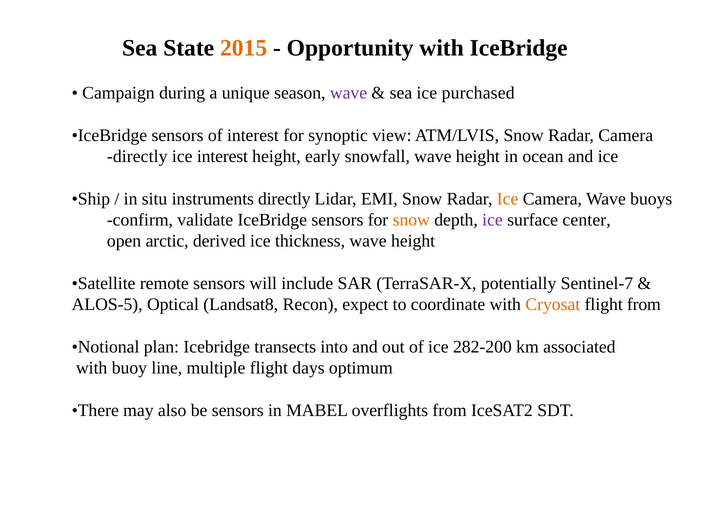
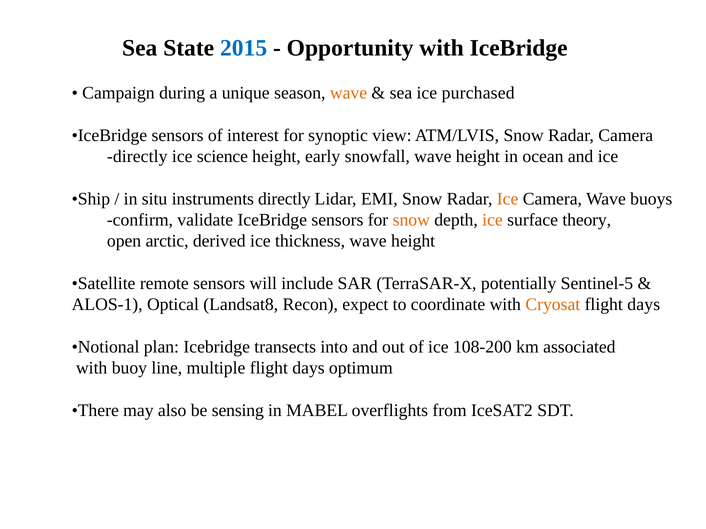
2015 colour: orange -> blue
wave at (349, 93) colour: purple -> orange
ice interest: interest -> science
ice at (493, 220) colour: purple -> orange
center: center -> theory
Sentinel-7: Sentinel-7 -> Sentinel-5
ALOS-5: ALOS-5 -> ALOS-1
from at (644, 305): from -> days
282-200: 282-200 -> 108-200
be sensors: sensors -> sensing
